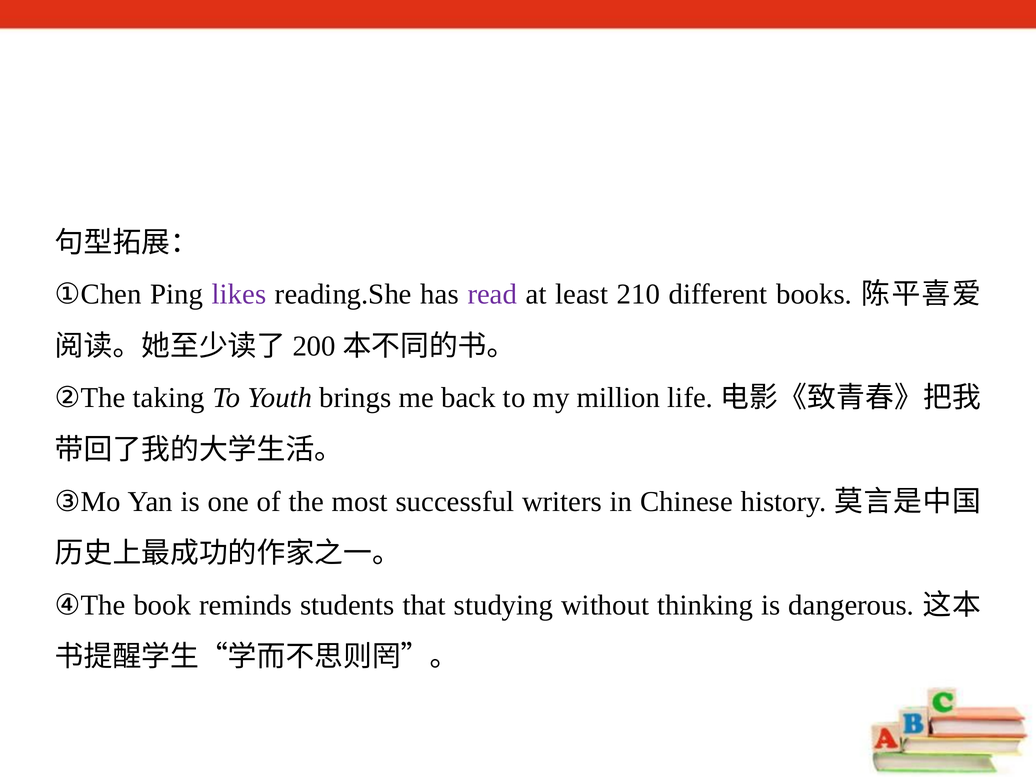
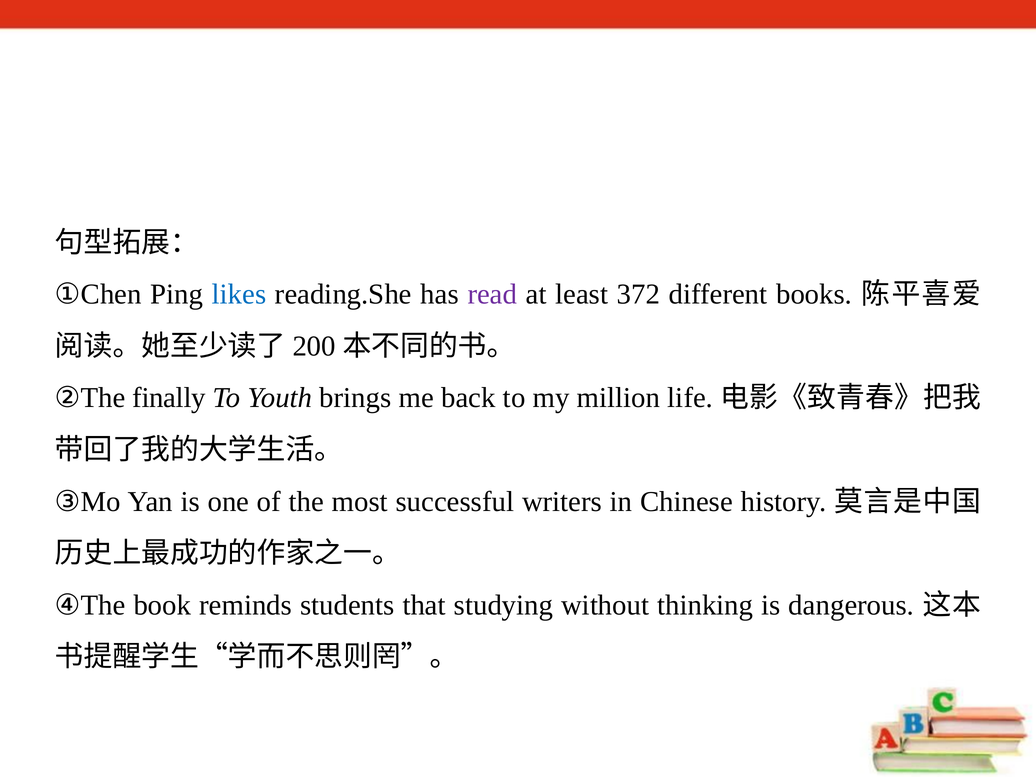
likes colour: purple -> blue
210: 210 -> 372
taking: taking -> finally
